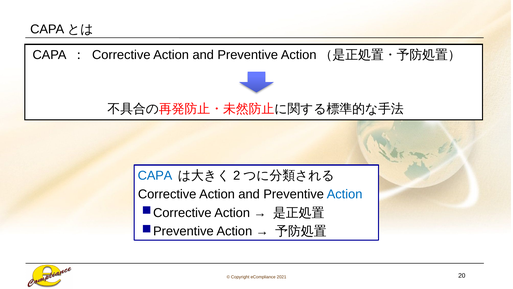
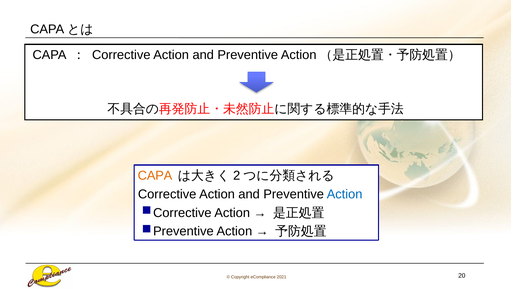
CAPA at (155, 175) colour: blue -> orange
